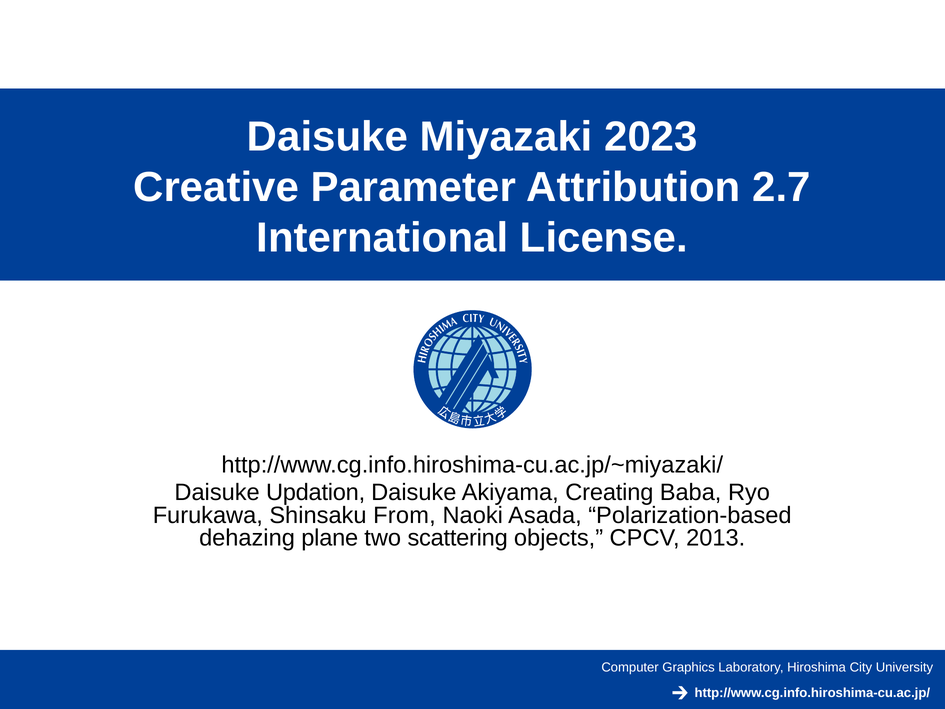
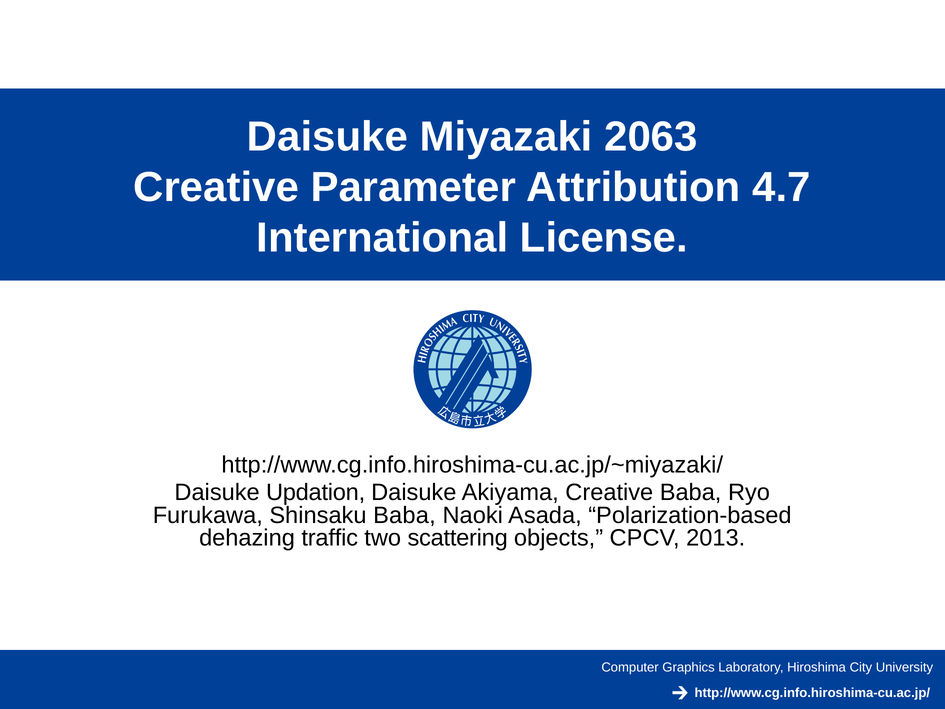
2023: 2023 -> 2063
2.7: 2.7 -> 4.7
Akiyama Creating: Creating -> Creative
Shinsaku From: From -> Baba
plane: plane -> traffic
